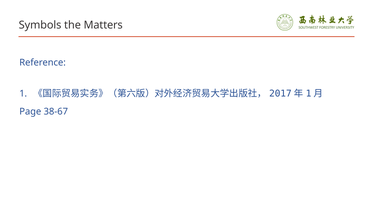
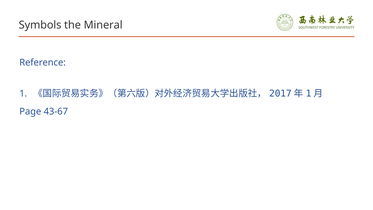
Matters: Matters -> Mineral
38-67: 38-67 -> 43-67
